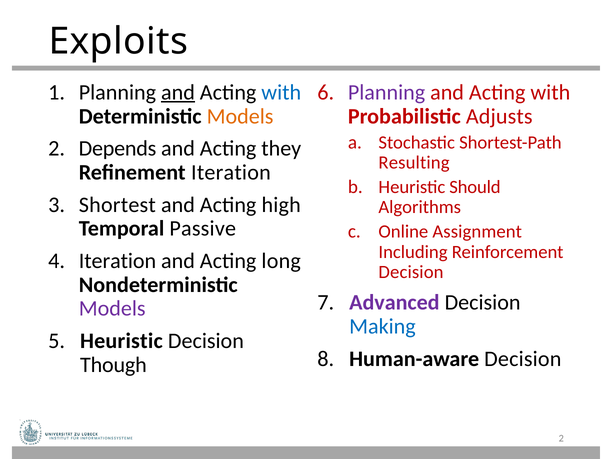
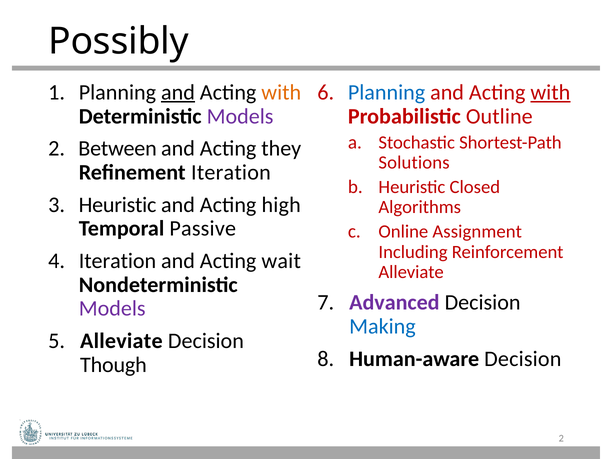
Exploits: Exploits -> Possibly
with at (281, 92) colour: blue -> orange
Planning at (387, 92) colour: purple -> blue
with at (550, 92) underline: none -> present
Models at (240, 116) colour: orange -> purple
Adjusts: Adjusts -> Outline
Depends: Depends -> Between
Resulting: Resulting -> Solutions
Should: Should -> Closed
Shortest at (117, 205): Shortest -> Heuristic
long: long -> wait
Decision at (411, 272): Decision -> Alleviate
Heuristic at (121, 341): Heuristic -> Alleviate
